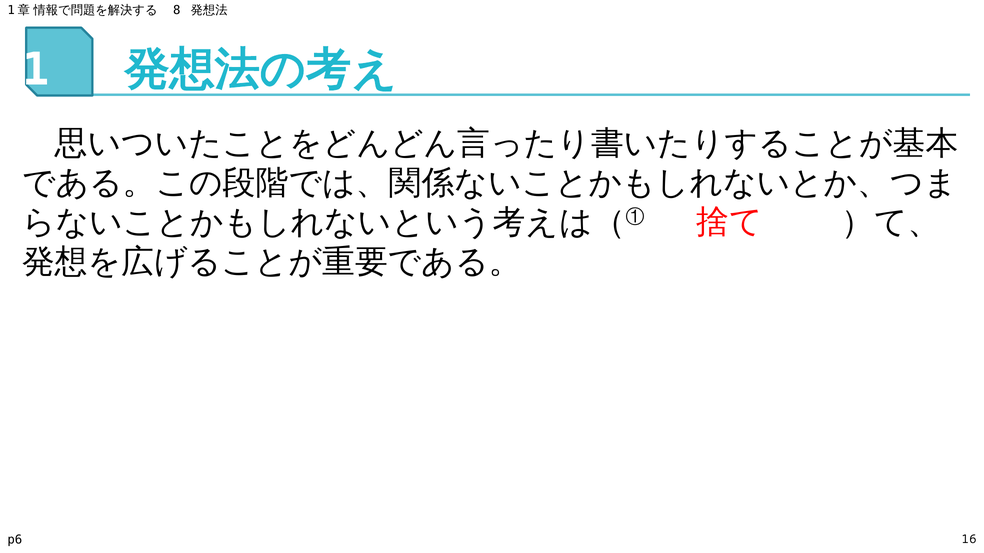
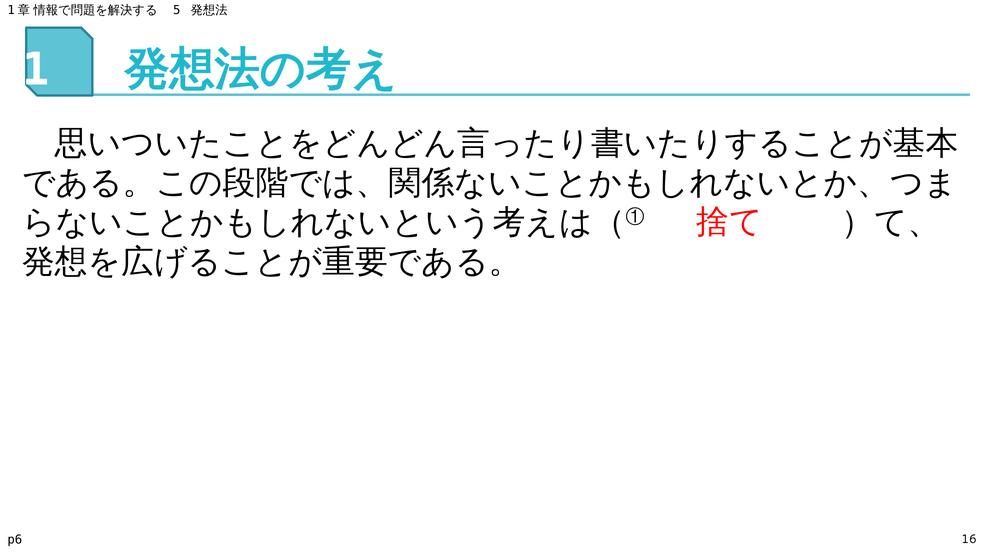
8: 8 -> 5
